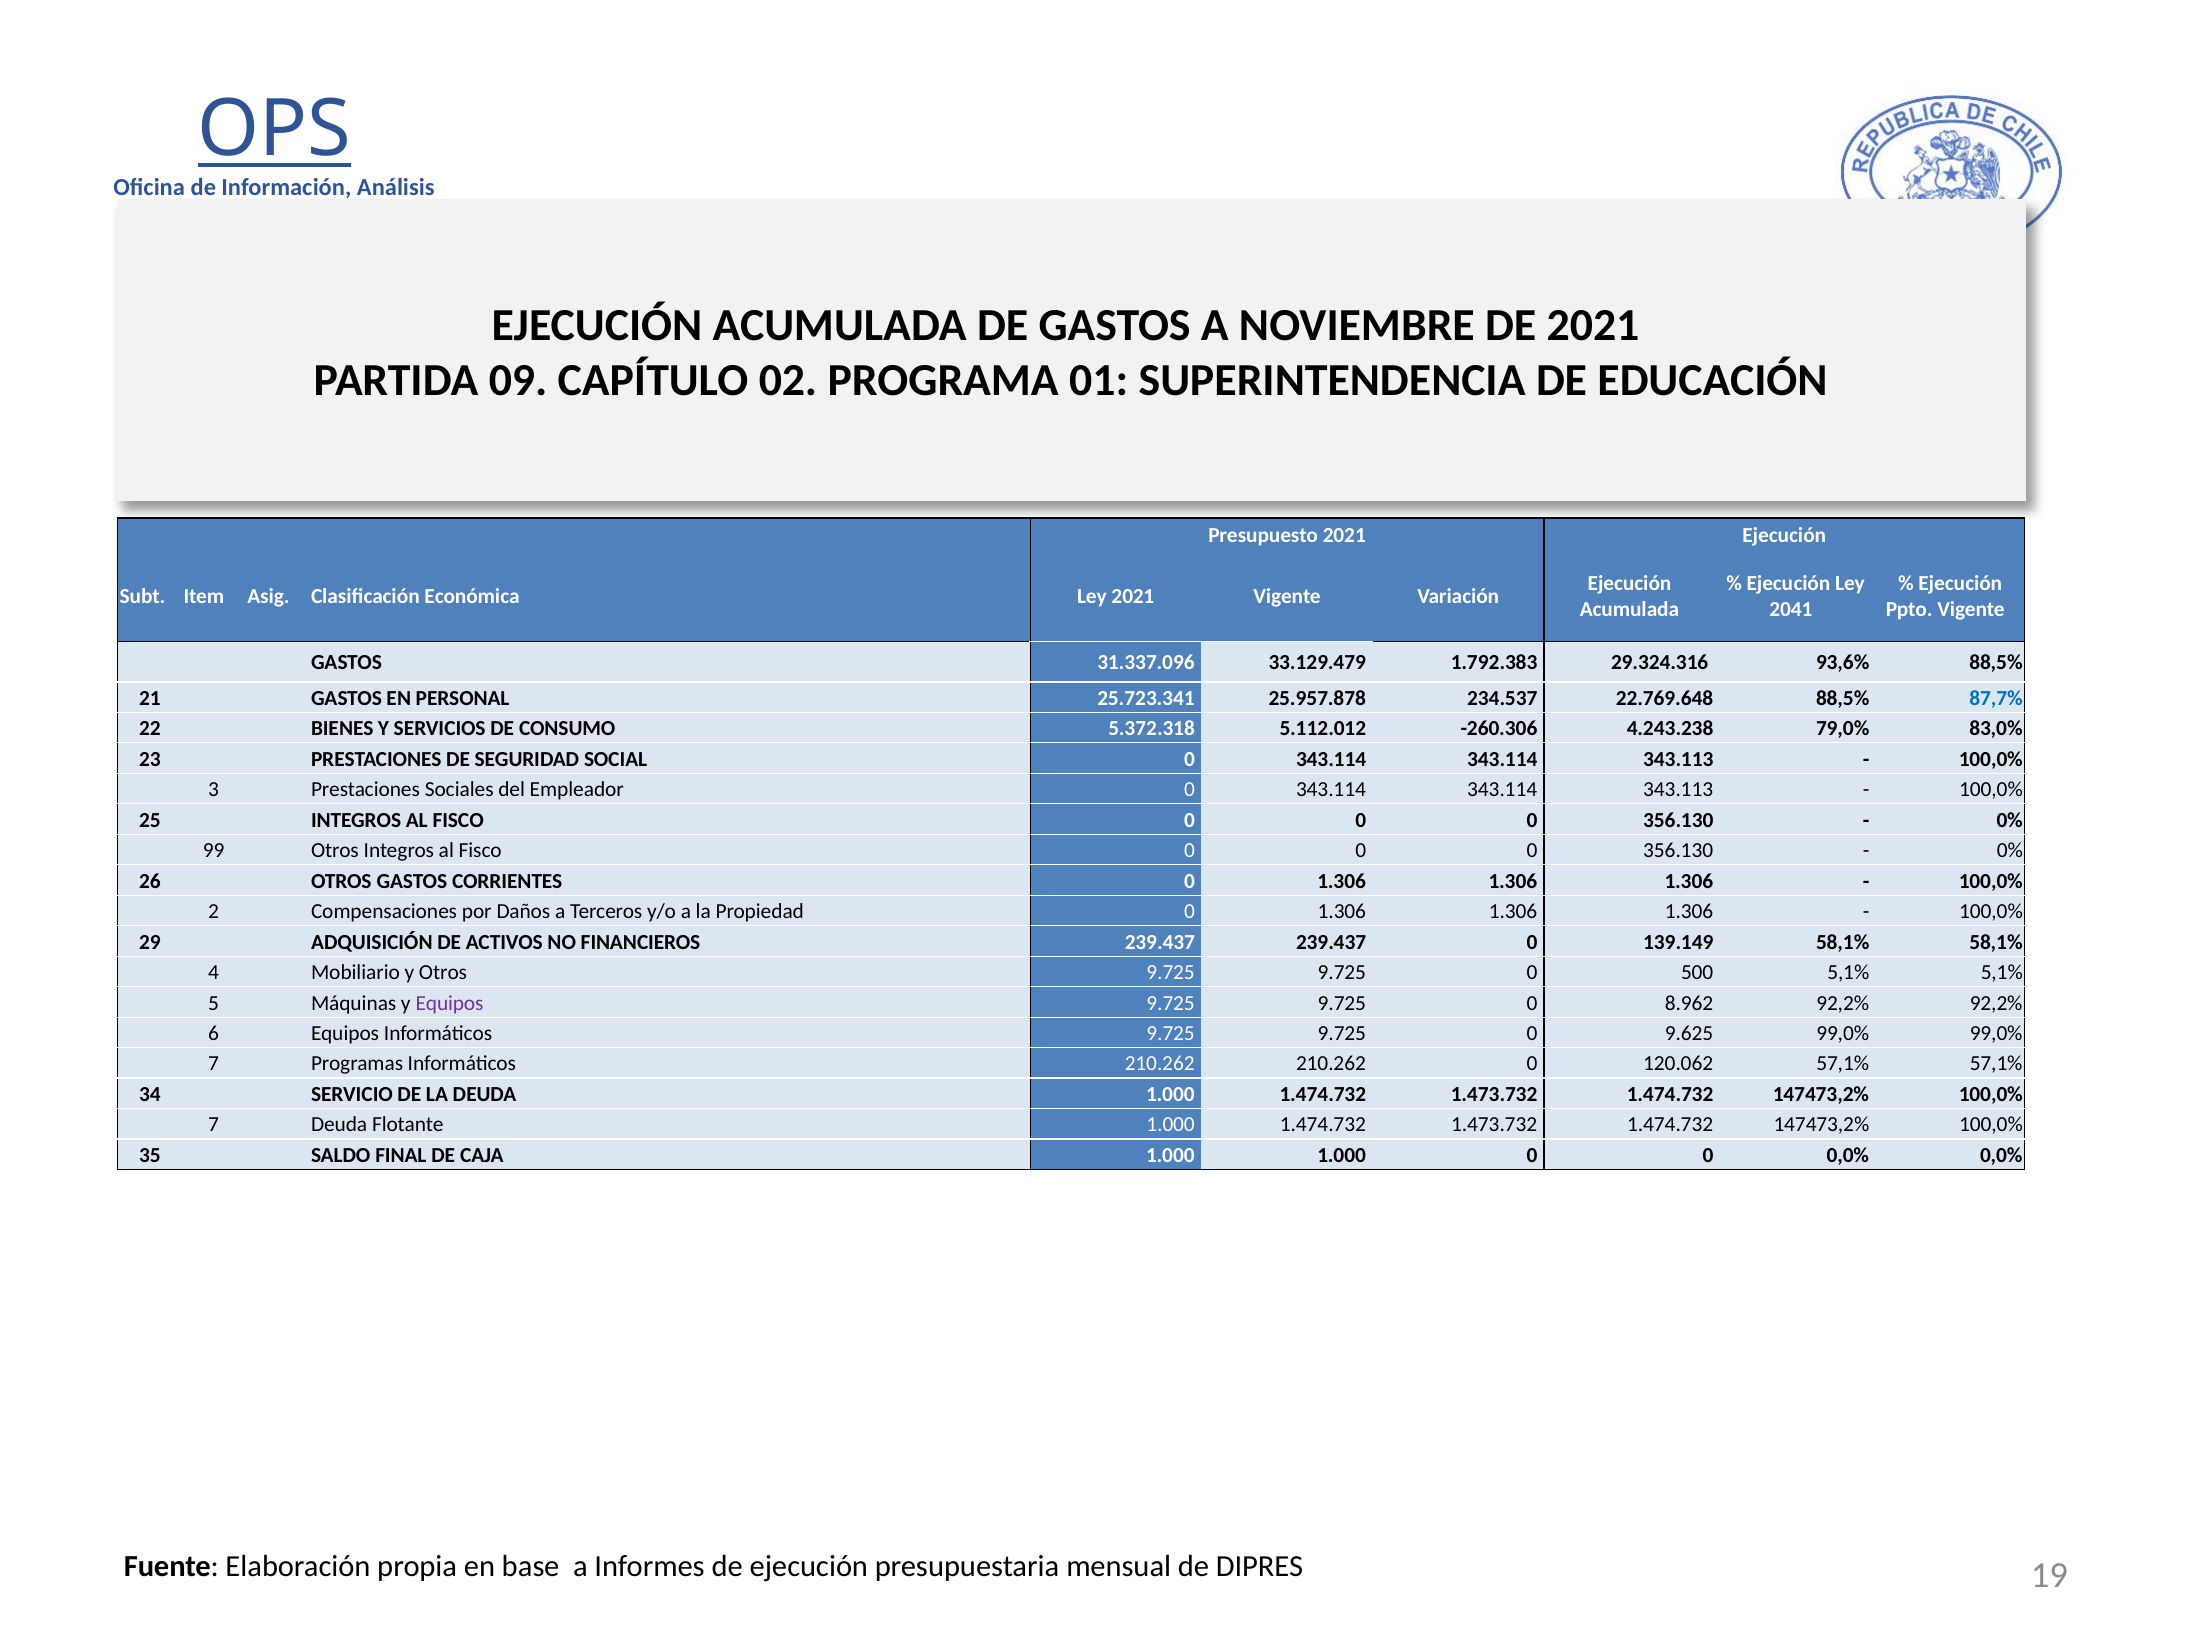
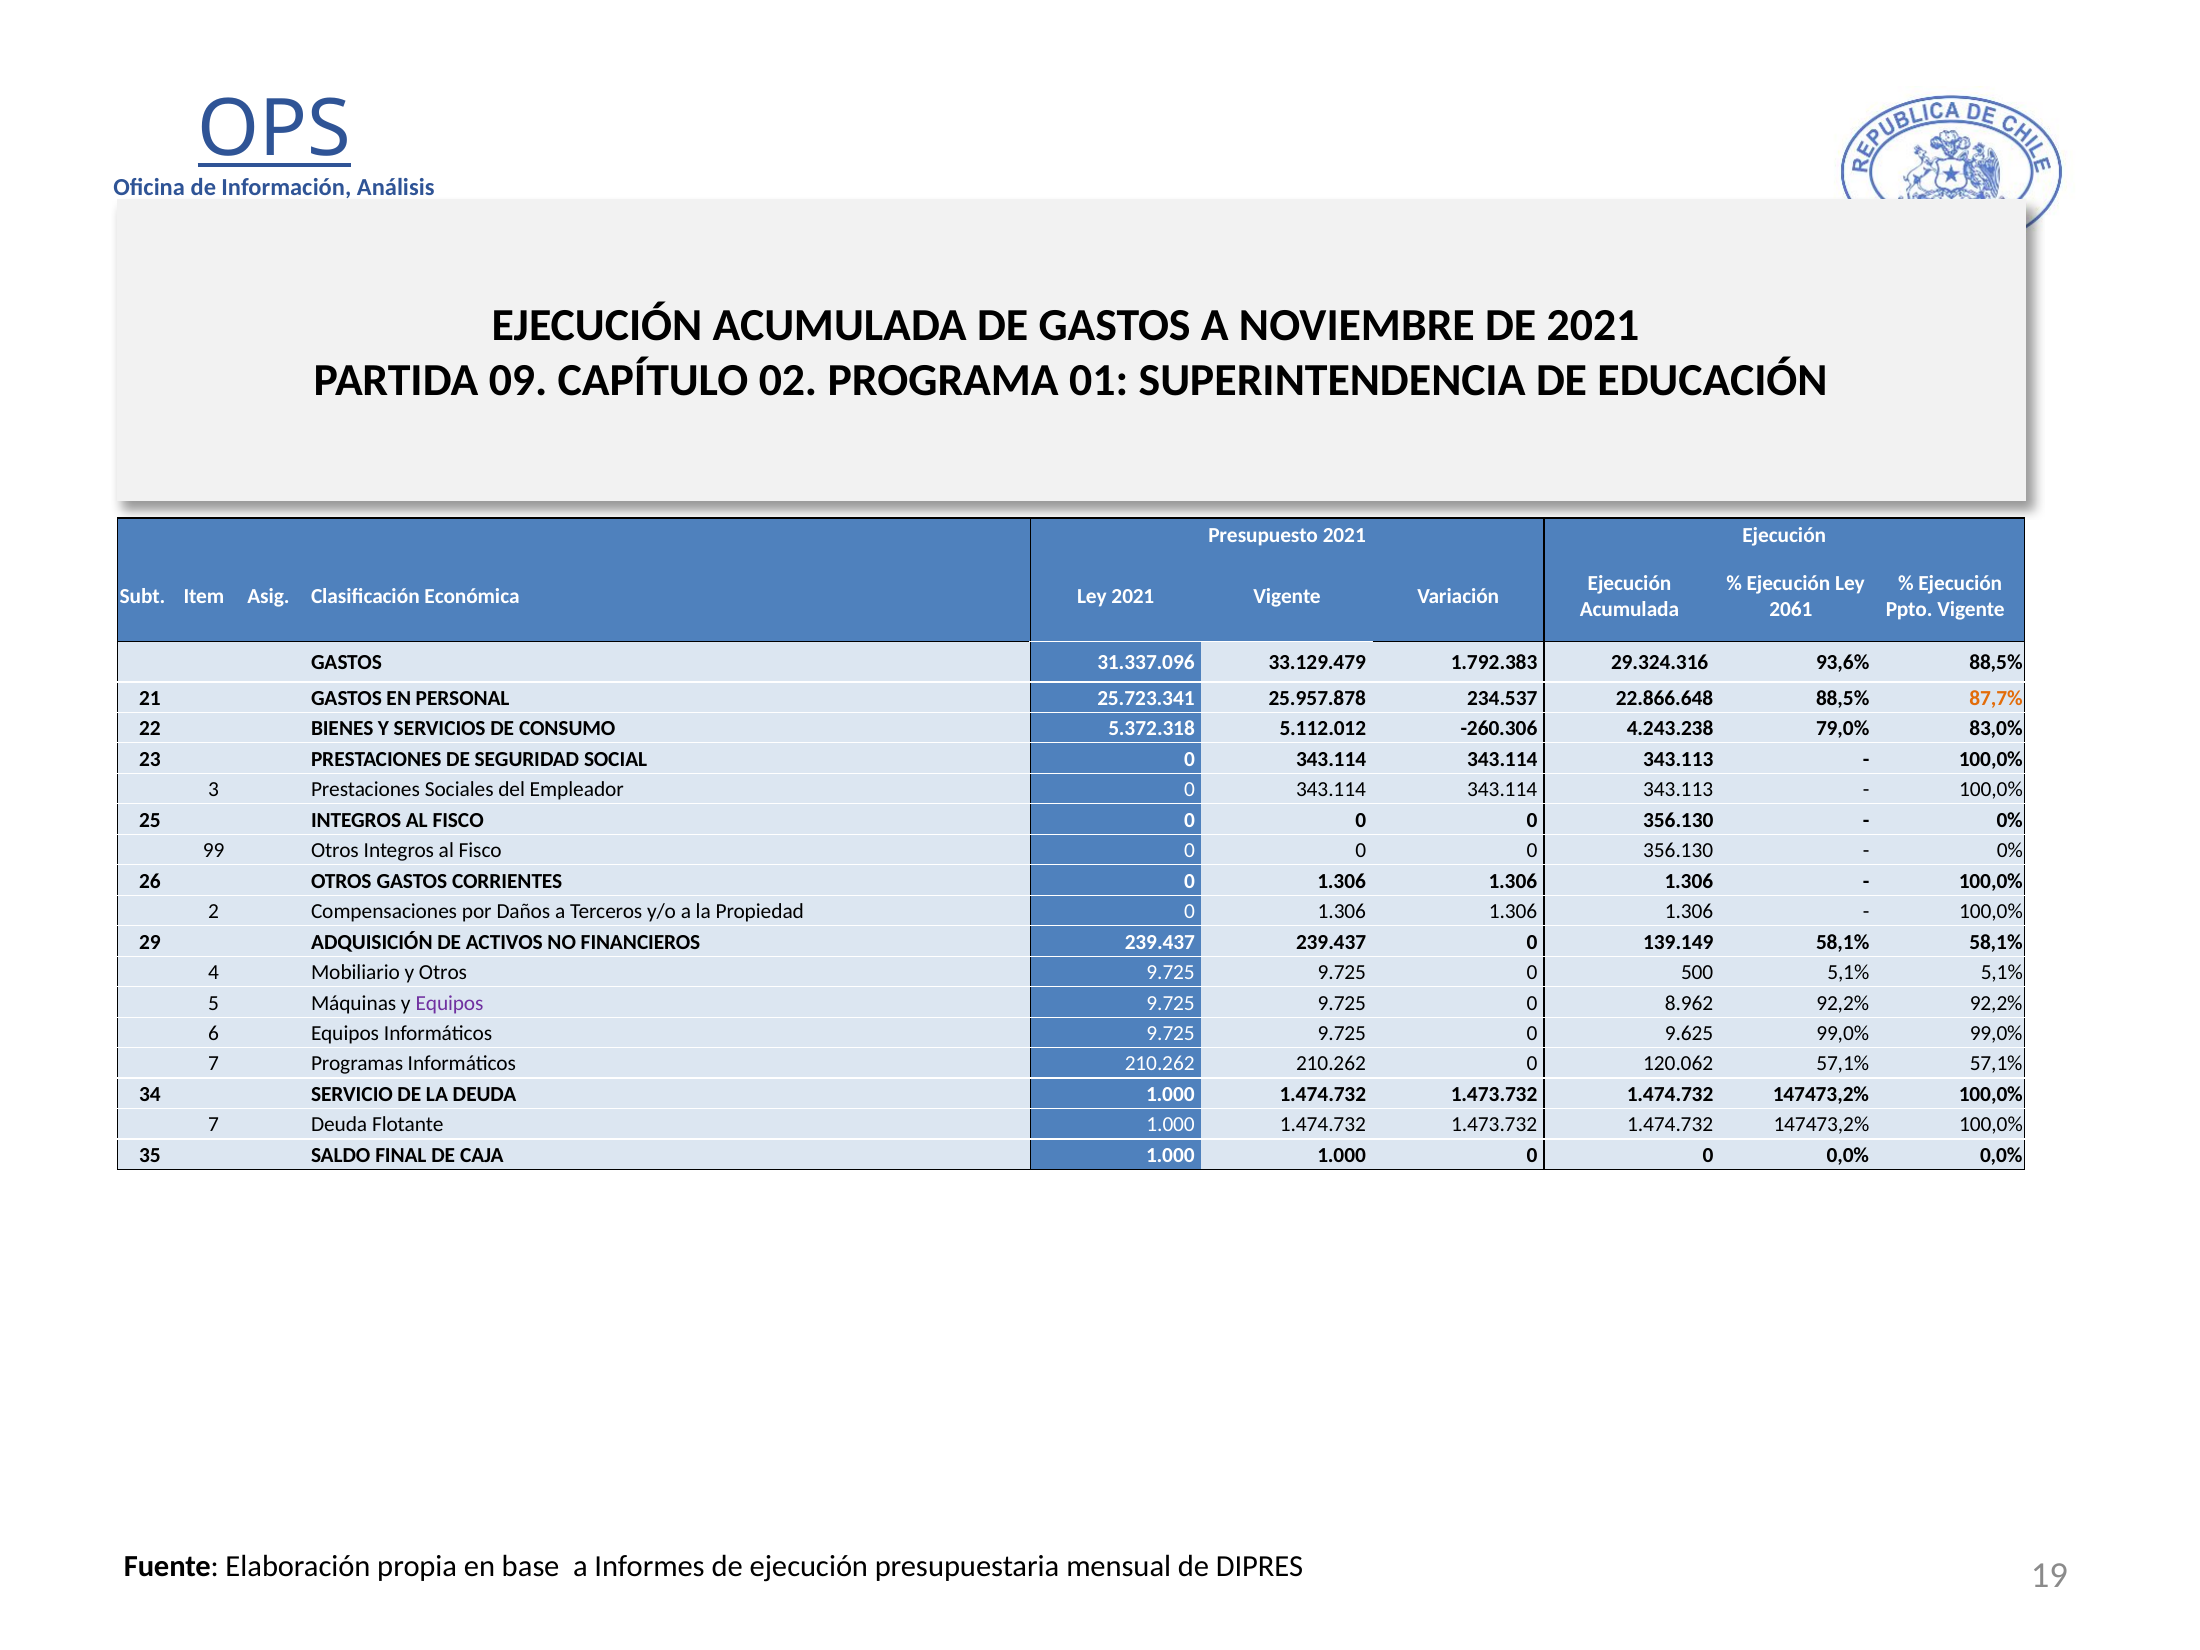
2041: 2041 -> 2061
22.769.648: 22.769.648 -> 22.866.648
87,7% colour: blue -> orange
